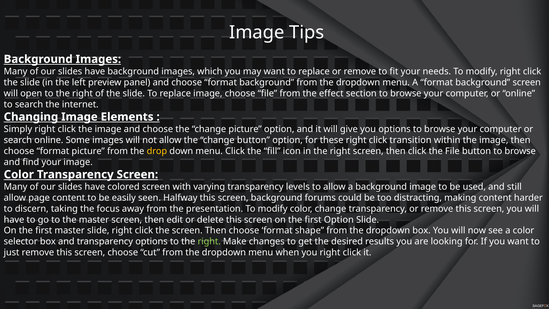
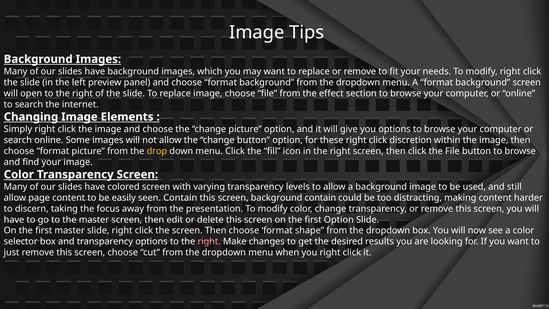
transition: transition -> discretion
seen Halfway: Halfway -> Contain
background forums: forums -> contain
right at (209, 241) colour: light green -> pink
